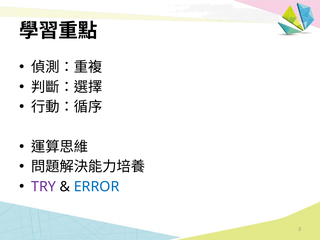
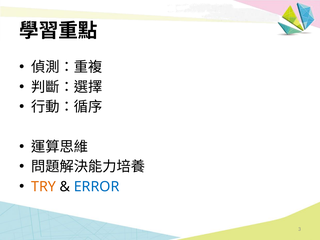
TRY colour: purple -> orange
